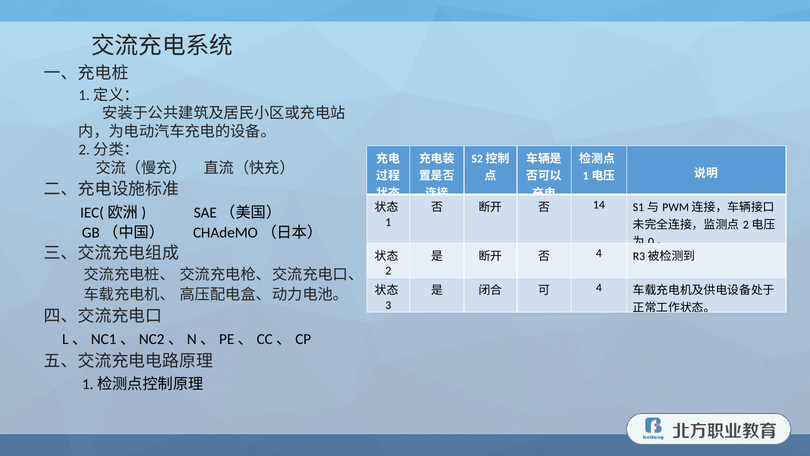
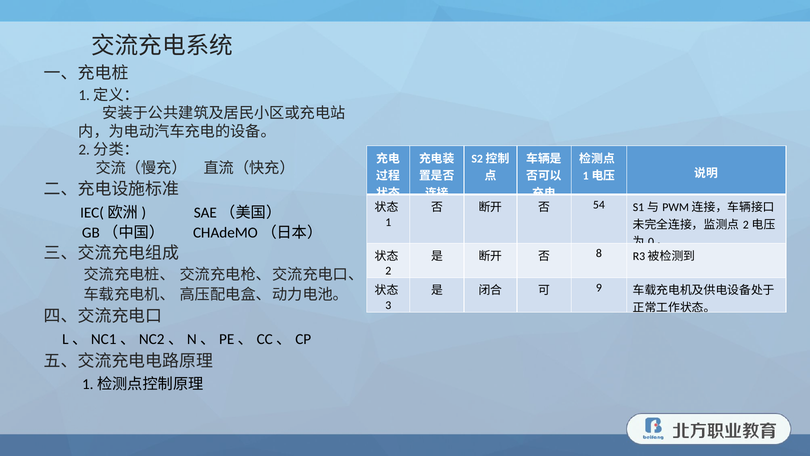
14: 14 -> 54
4 at (599, 253): 4 -> 8
4 at (599, 288): 4 -> 9
